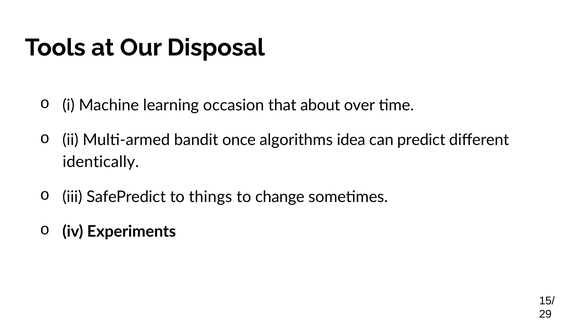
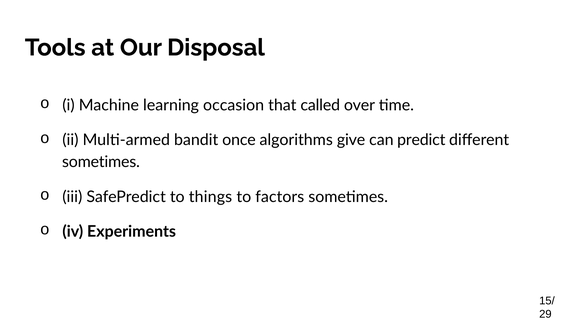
about: about -> called
idea: idea -> give
identically at (101, 162): identically -> sometimes
change: change -> factors
